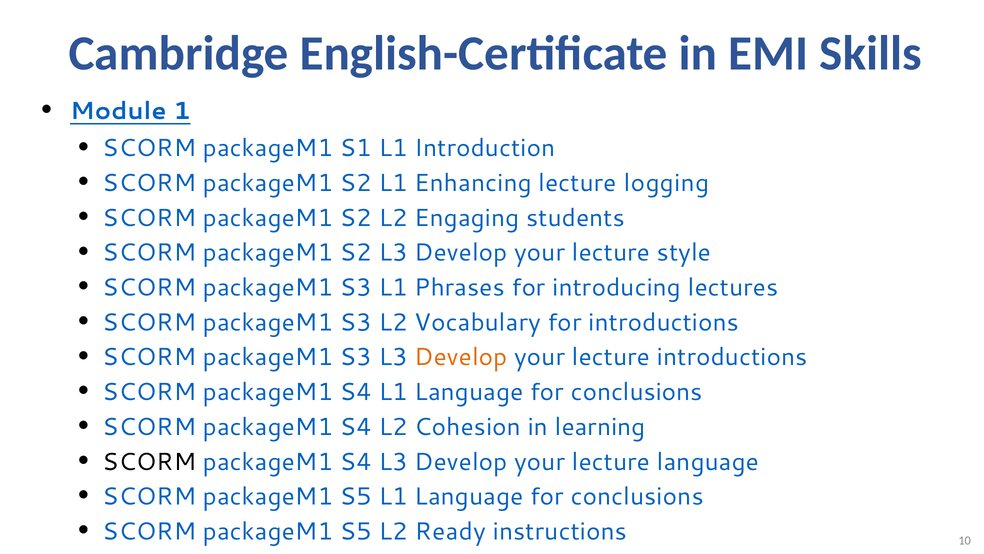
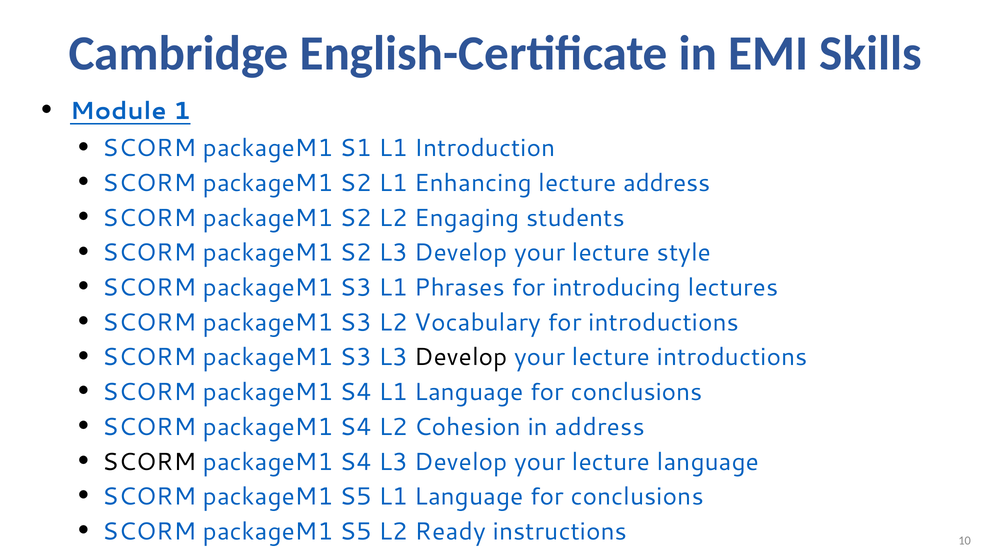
lecture logging: logging -> address
Develop at (461, 357) colour: orange -> black
in learning: learning -> address
